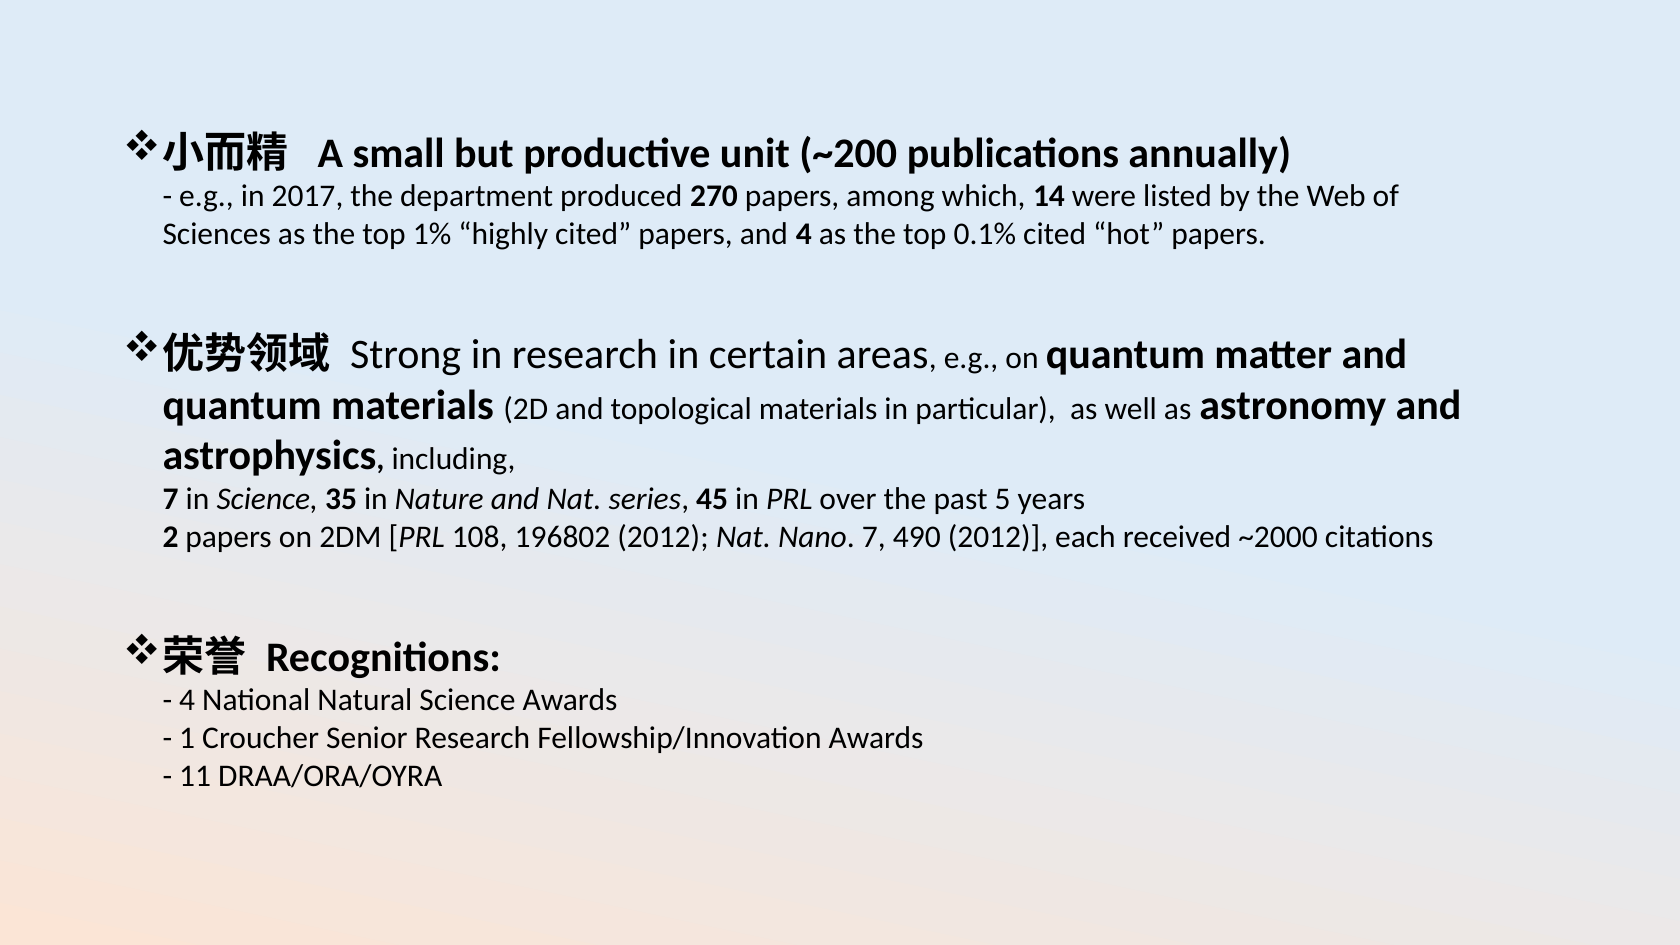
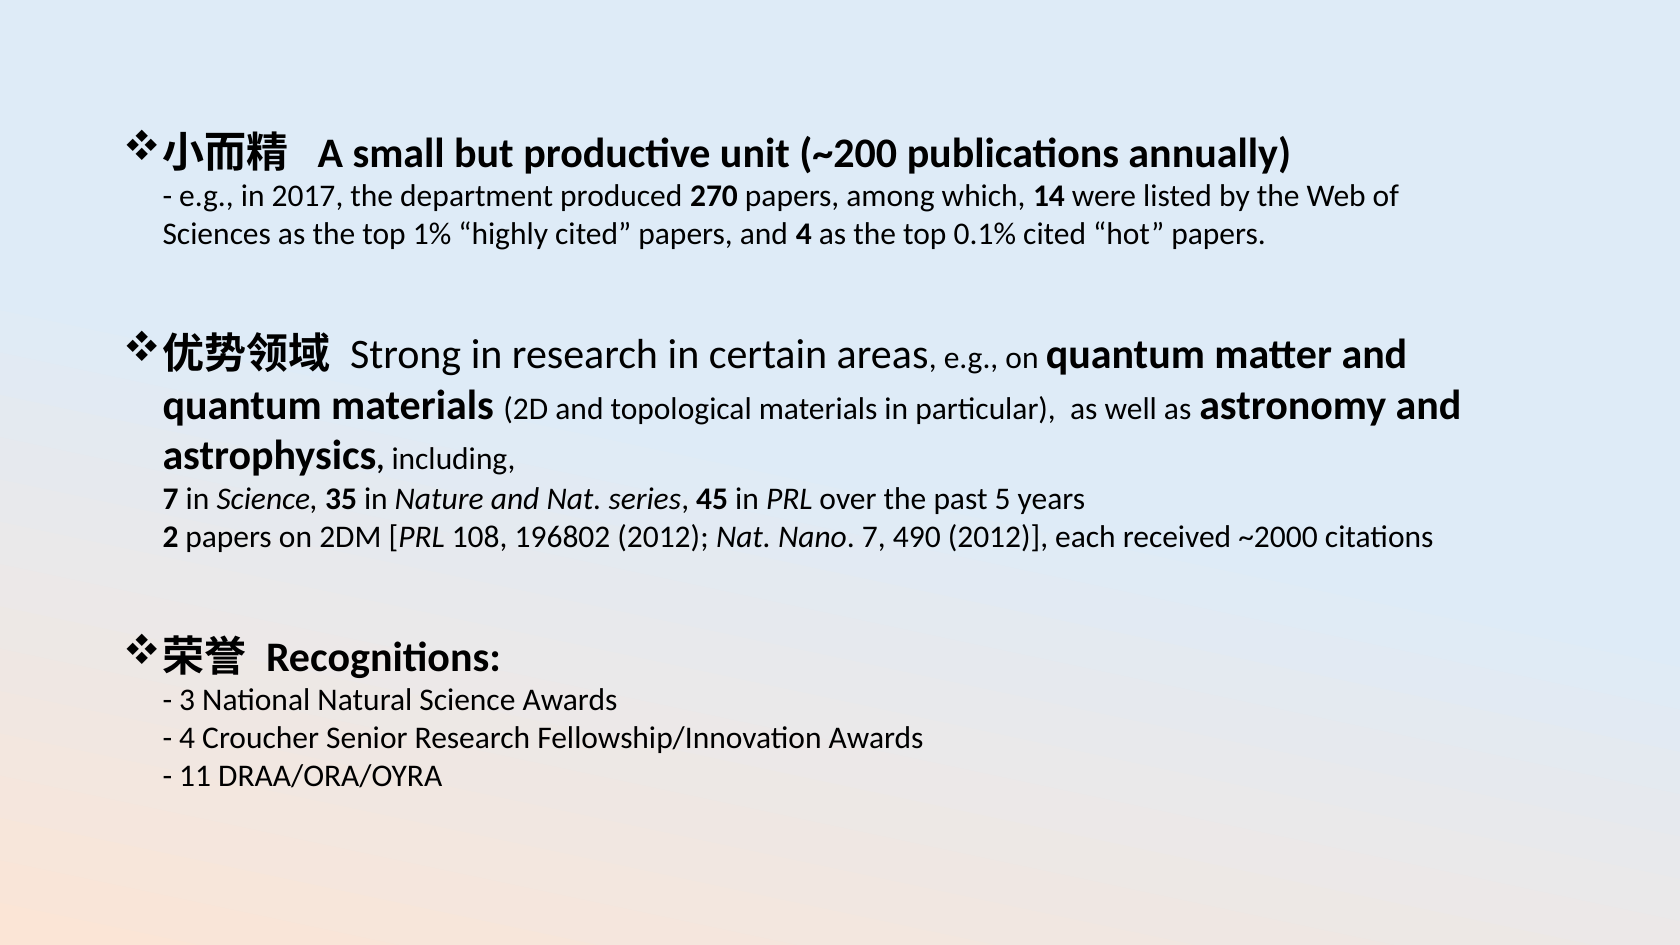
4 at (187, 701): 4 -> 3
1 at (187, 738): 1 -> 4
